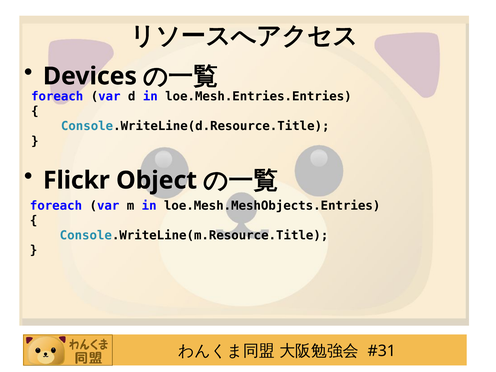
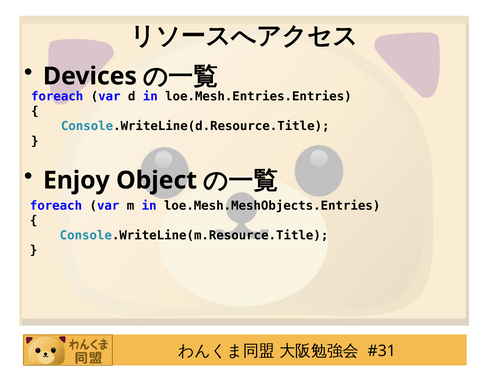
Flickr: Flickr -> Enjoy
